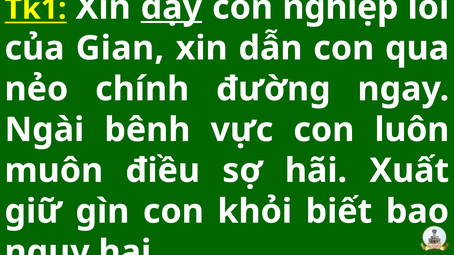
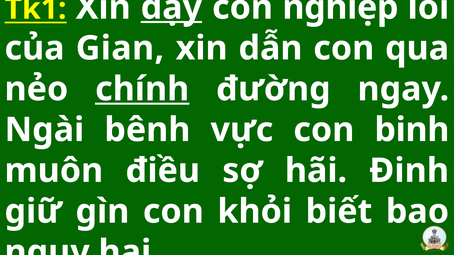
chính underline: none -> present
luôn: luôn -> binh
Xuất: Xuất -> Đinh
